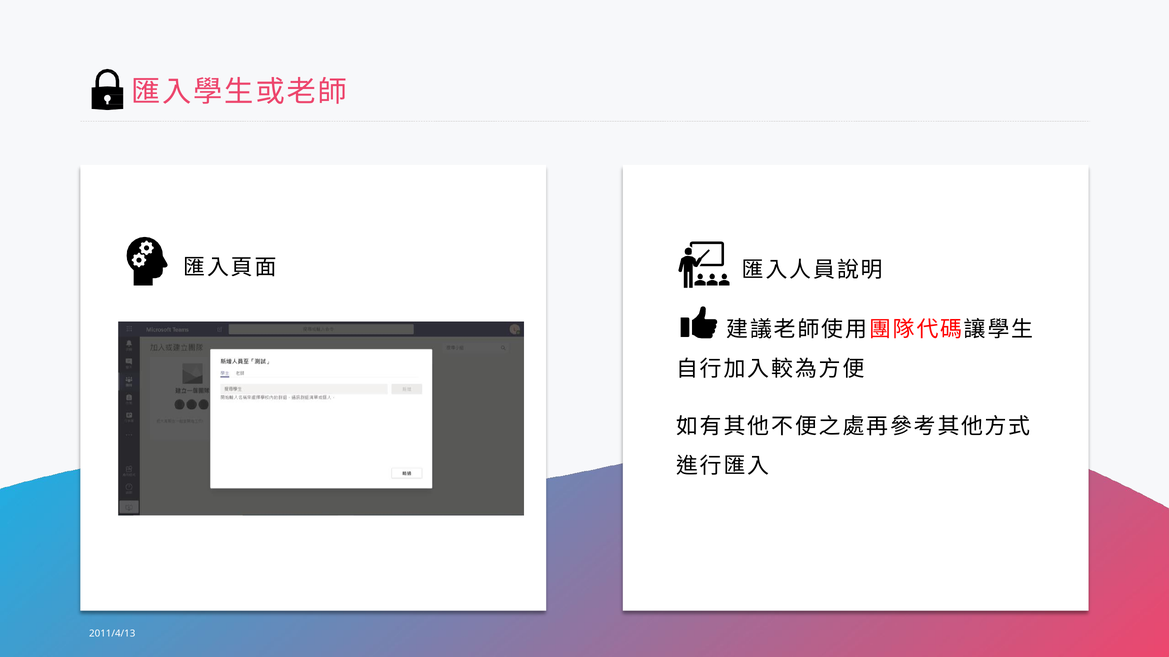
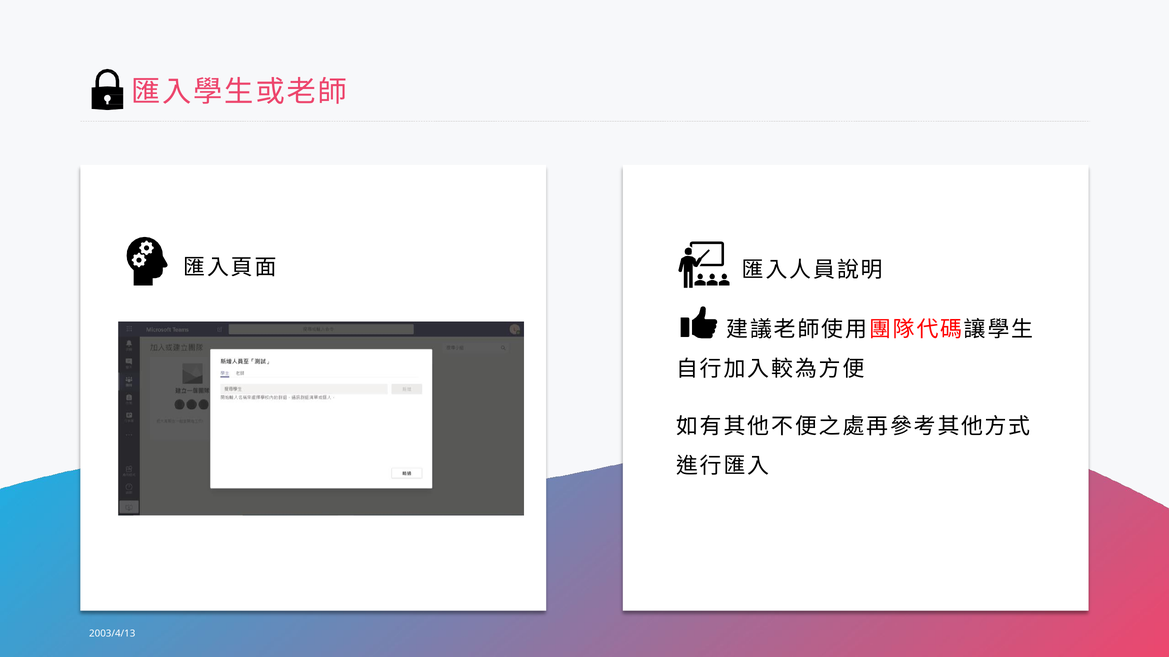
2011/4/13: 2011/4/13 -> 2003/4/13
